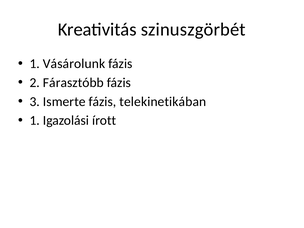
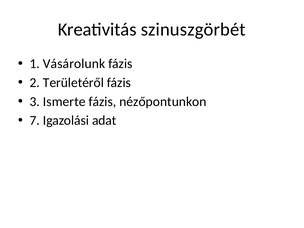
Fárasztóbb: Fárasztóbb -> Területéről
telekinetikában: telekinetikában -> nézőpontunkon
1 at (35, 121): 1 -> 7
írott: írott -> adat
